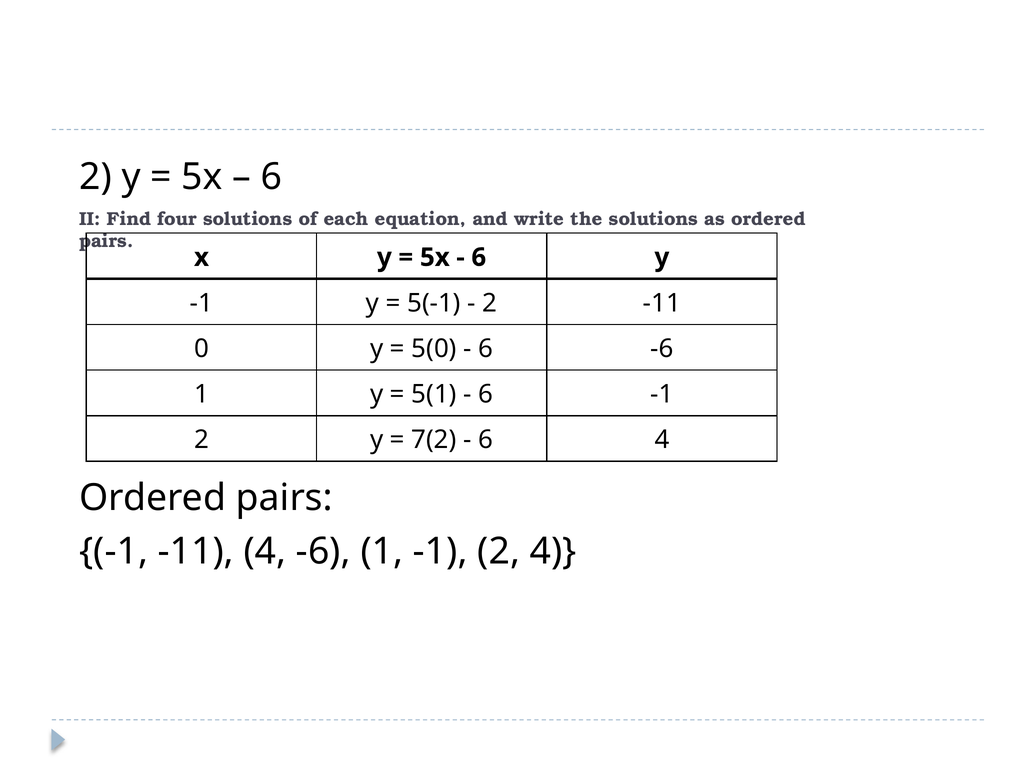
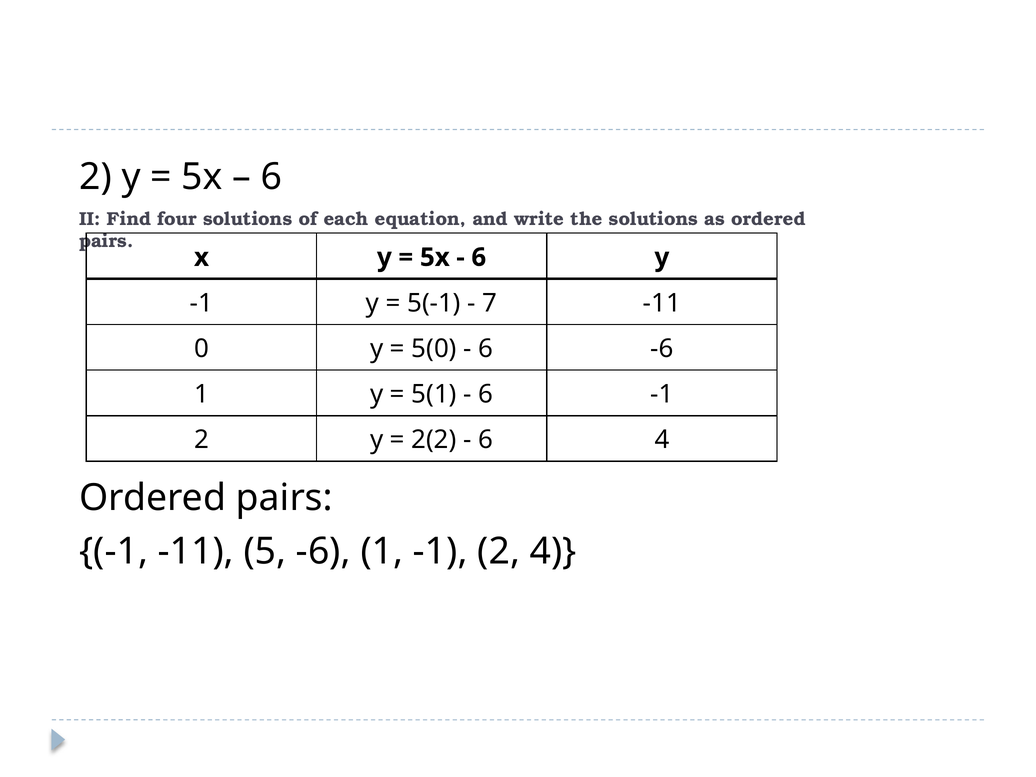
2 at (490, 303): 2 -> 7
7(2: 7(2 -> 2(2
-11 4: 4 -> 5
